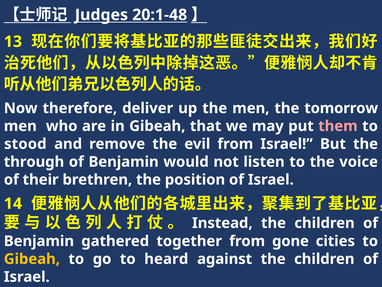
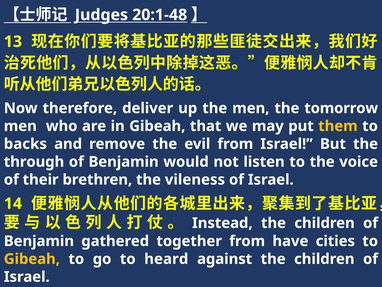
them colour: pink -> yellow
stood: stood -> backs
position: position -> vileness
gone: gone -> have
